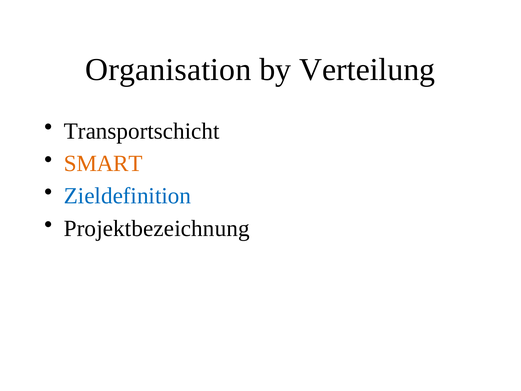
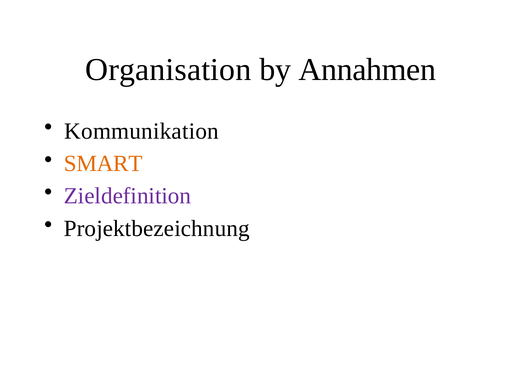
Verteilung: Verteilung -> Annahmen
Transportschicht: Transportschicht -> Kommunikation
Zieldefinition colour: blue -> purple
